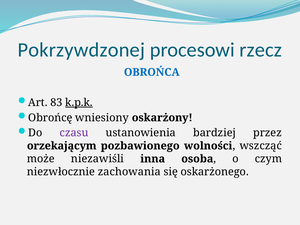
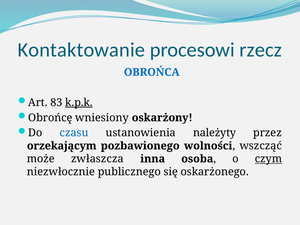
Pokrzywdzonej: Pokrzywdzonej -> Kontaktowanie
czasu colour: purple -> blue
bardziej: bardziej -> należyty
niezawiśli: niezawiśli -> zwłaszcza
czym underline: none -> present
zachowania: zachowania -> publicznego
